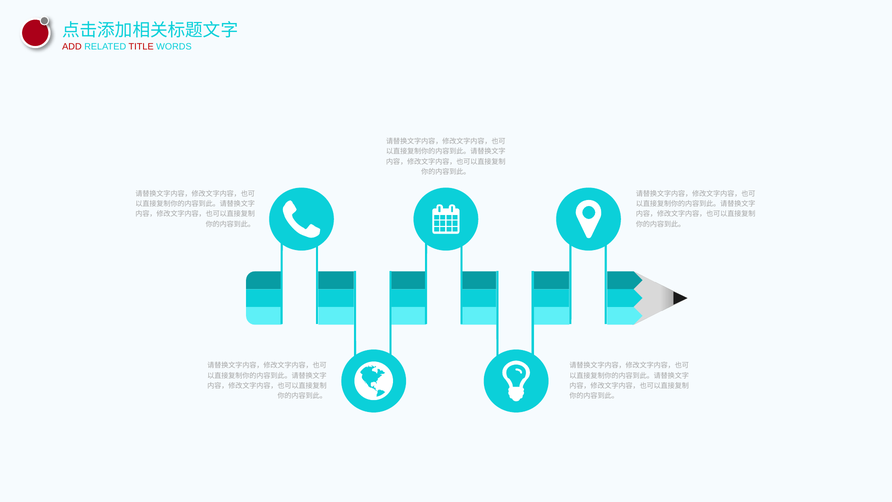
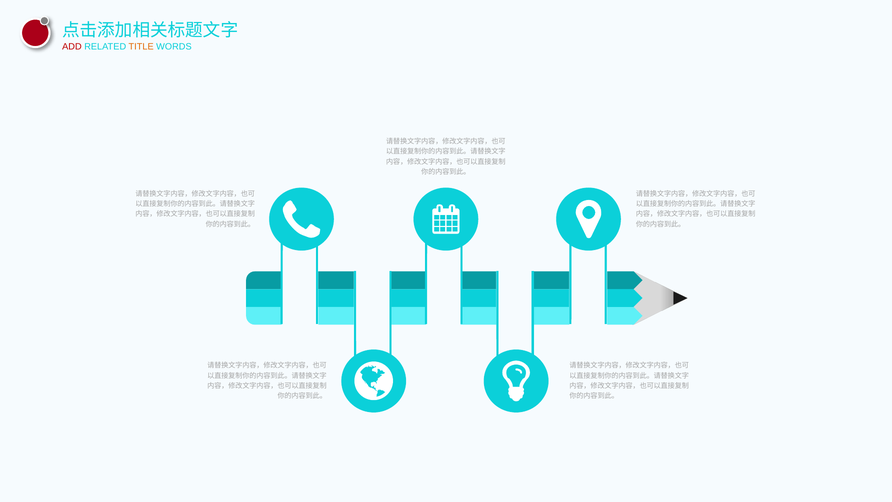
TITLE colour: red -> orange
